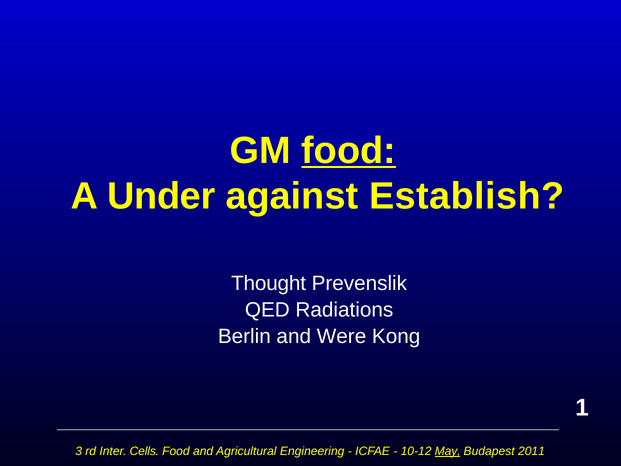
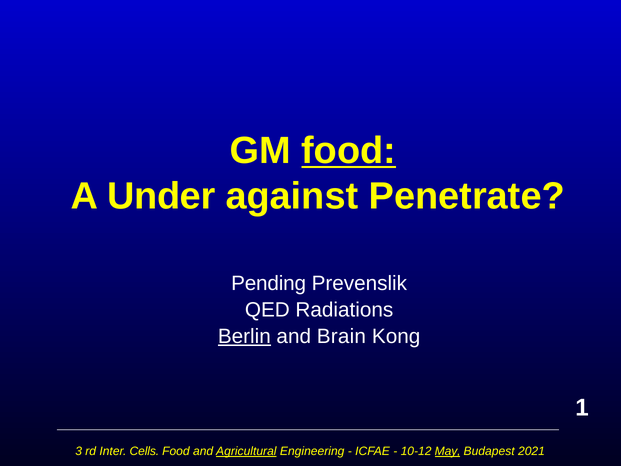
Establish: Establish -> Penetrate
Thought: Thought -> Pending
Berlin underline: none -> present
Were: Were -> Brain
Agricultural underline: none -> present
2011: 2011 -> 2021
